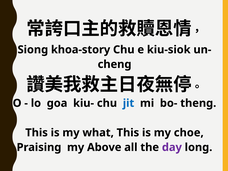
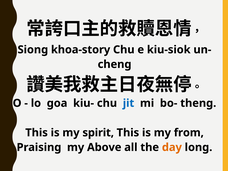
what: what -> spirit
choe: choe -> from
day colour: purple -> orange
